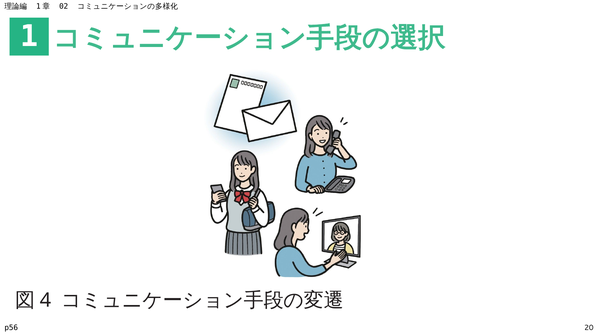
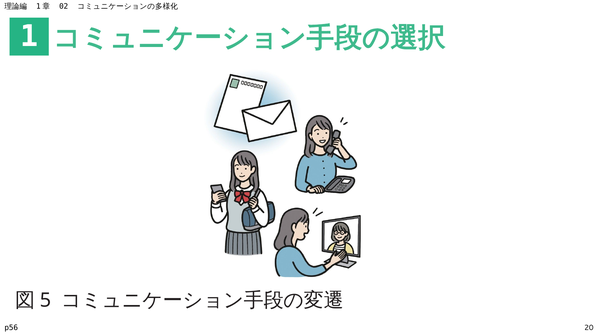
4: 4 -> 5
